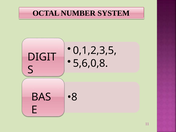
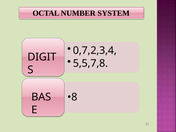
0,1,2,3,5: 0,1,2,3,5 -> 0,7,2,3,4
5,6,0,8: 5,6,0,8 -> 5,5,7,8
